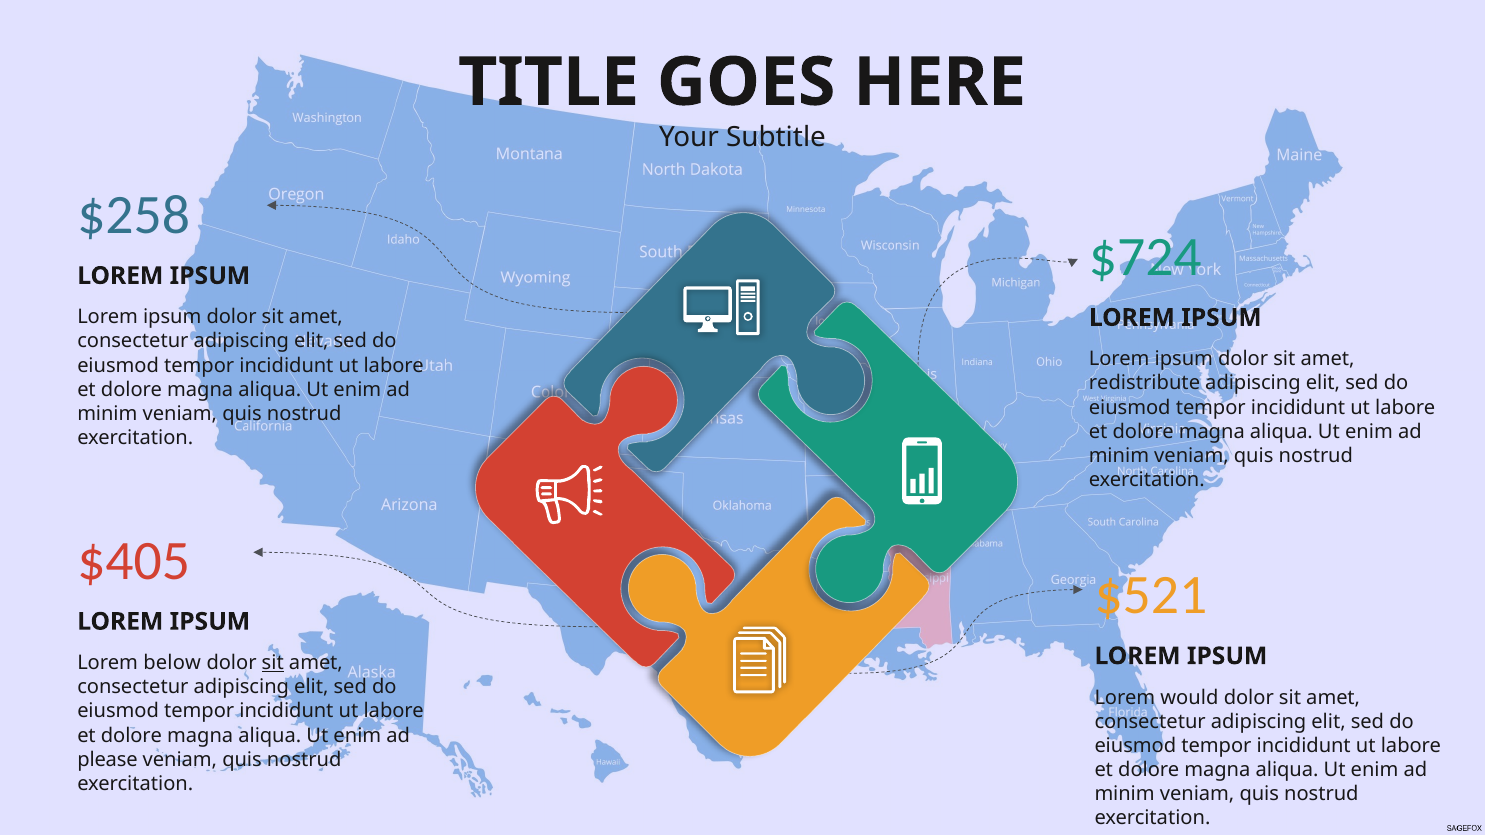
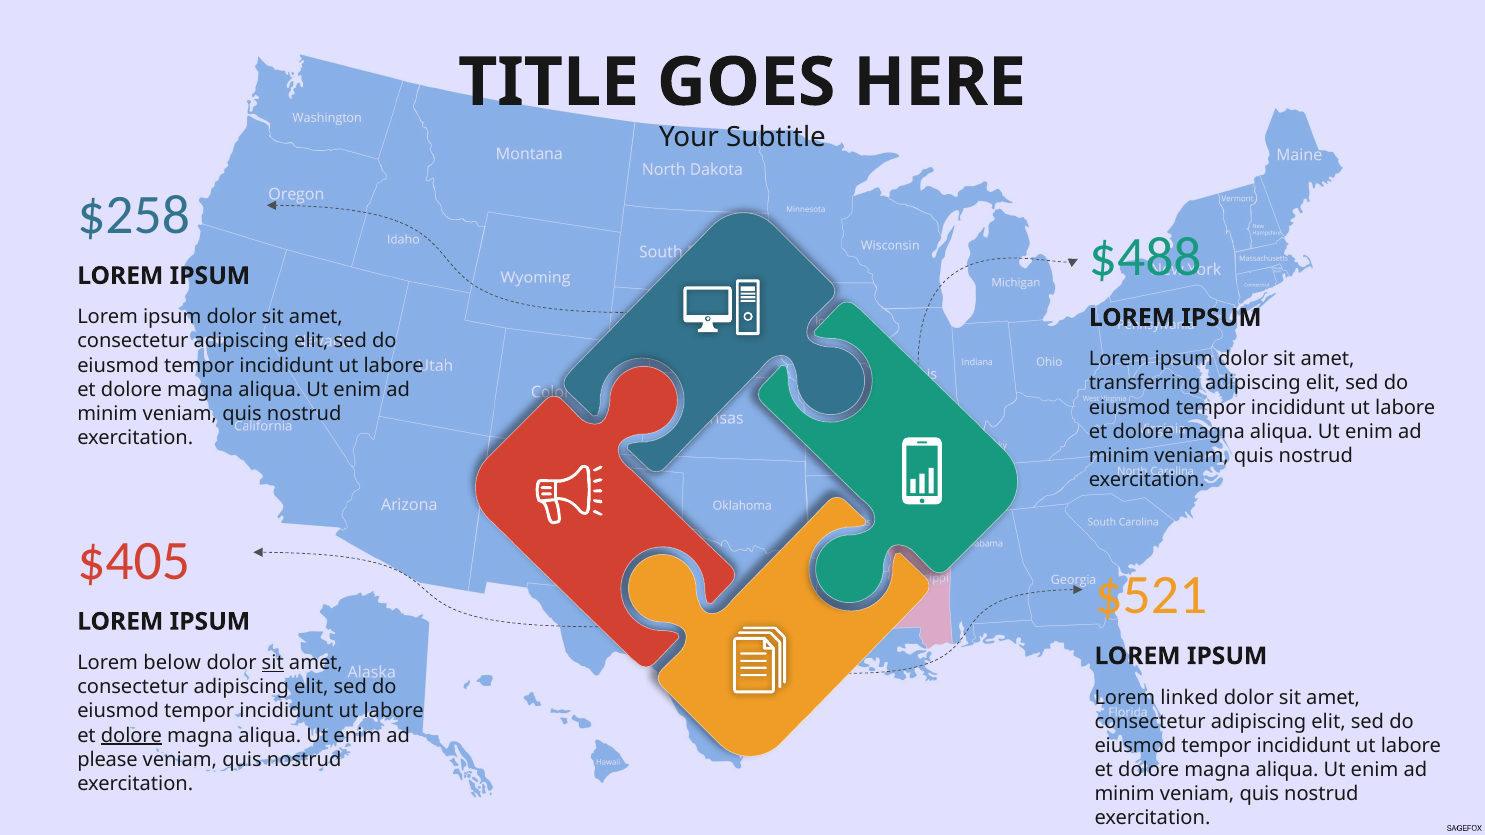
$724: $724 -> $488
redistribute: redistribute -> transferring
would: would -> linked
dolore at (131, 736) underline: none -> present
